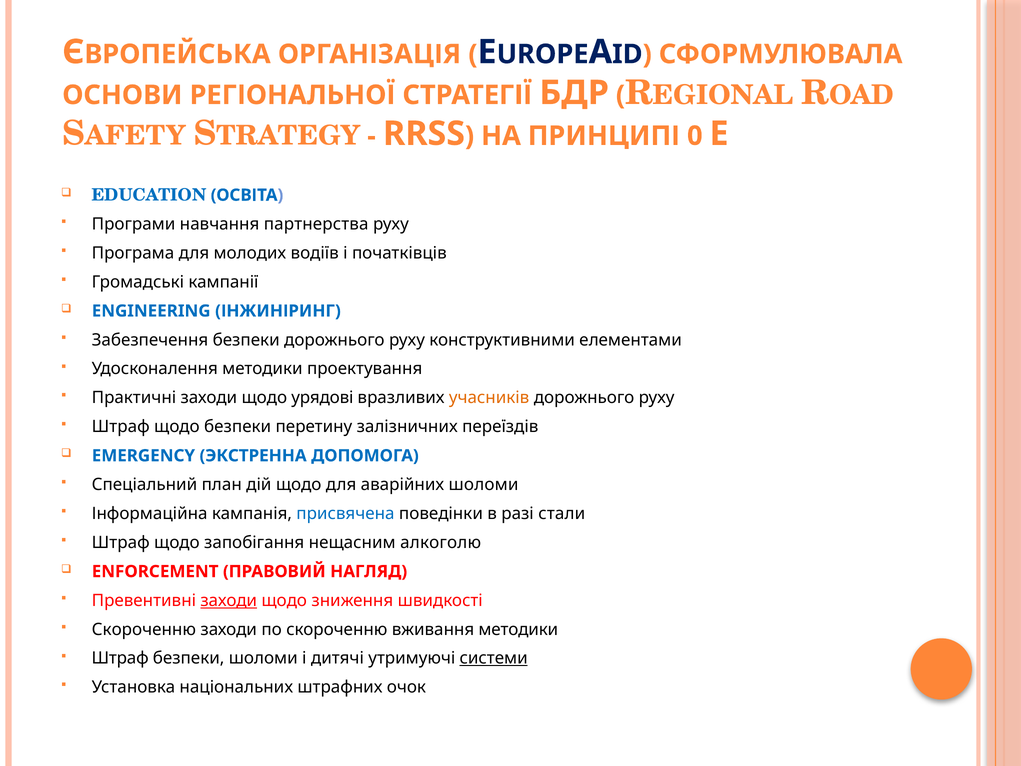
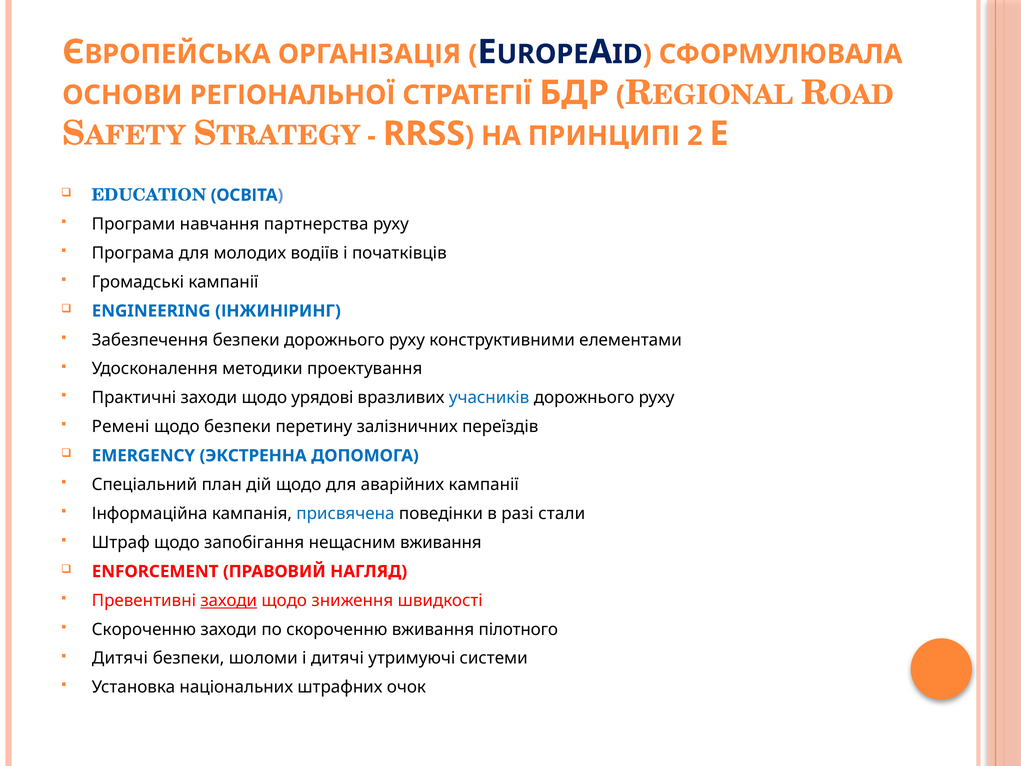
0: 0 -> 2
учасників colour: orange -> blue
Штраф at (121, 427): Штраф -> Ремені
аварійних шоломи: шоломи -> кампанії
нещасним алкоголю: алкоголю -> вживання
вживання методики: методики -> пілотного
Штраф at (120, 658): Штраф -> Дитячі
системи underline: present -> none
